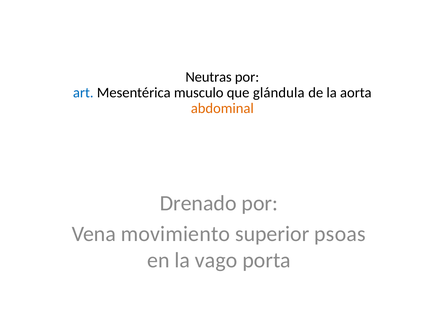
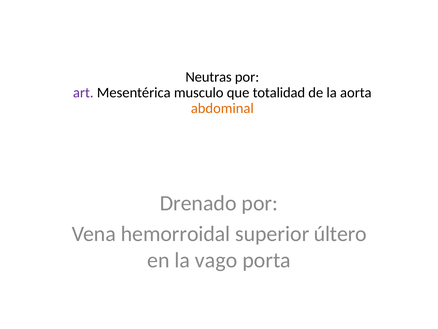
art colour: blue -> purple
glándula: glándula -> totalidad
movimiento: movimiento -> hemorroidal
psoas: psoas -> últero
